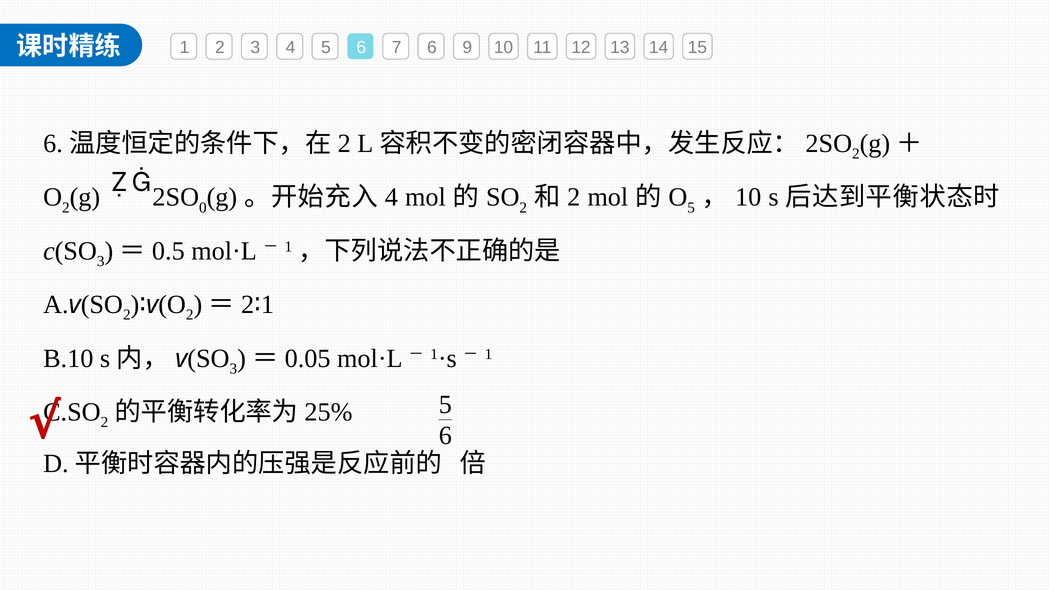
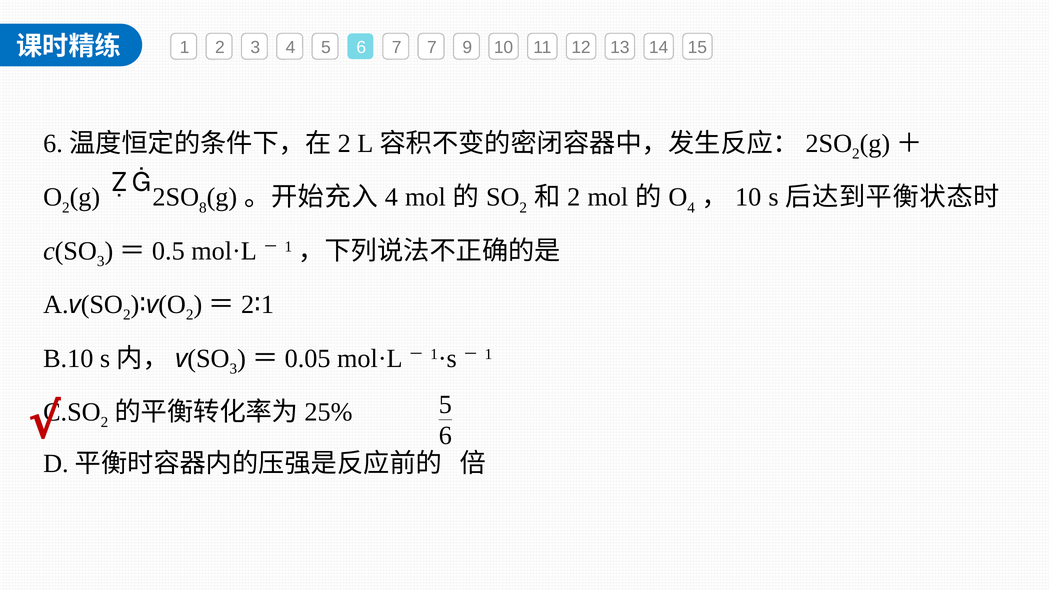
7 6: 6 -> 7
0: 0 -> 8
5 at (691, 208): 5 -> 4
